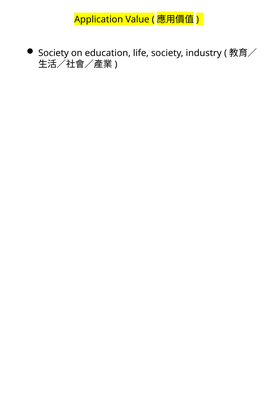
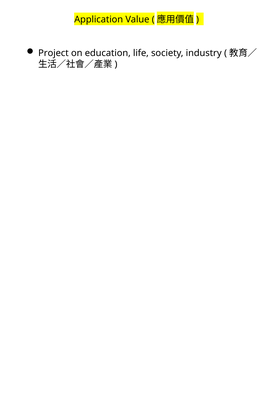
Society at (53, 53): Society -> Project
